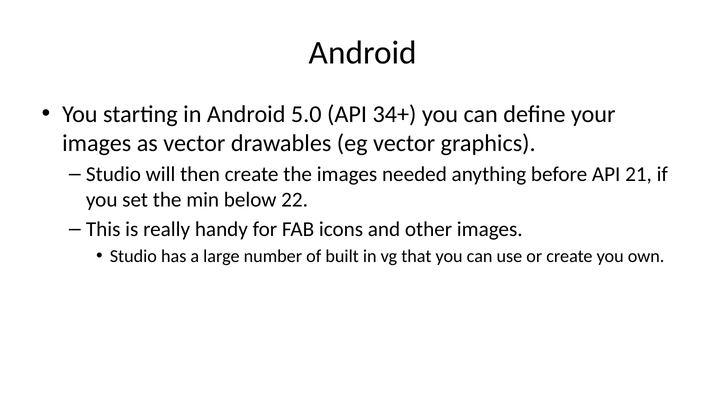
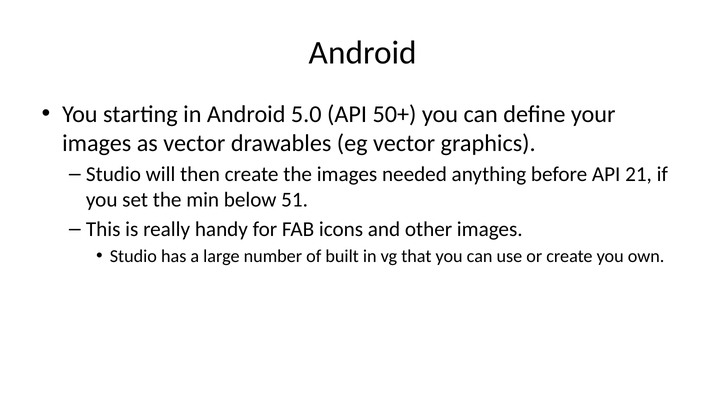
34+: 34+ -> 50+
22: 22 -> 51
